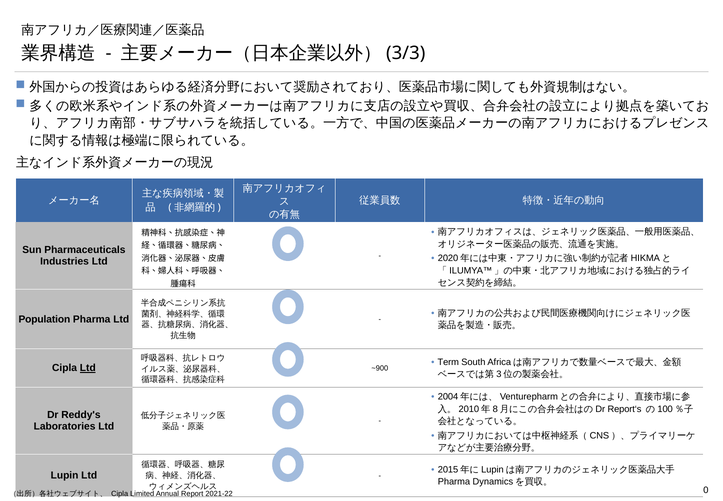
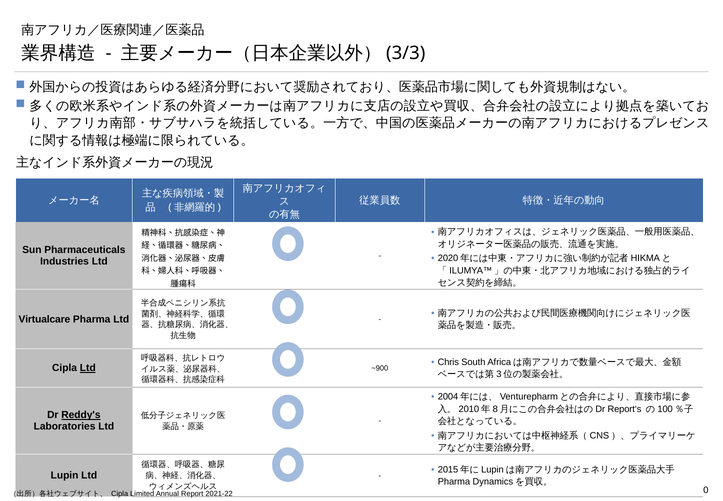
Population: Population -> Virtualcare
Term: Term -> Chris
Reddy's underline: none -> present
